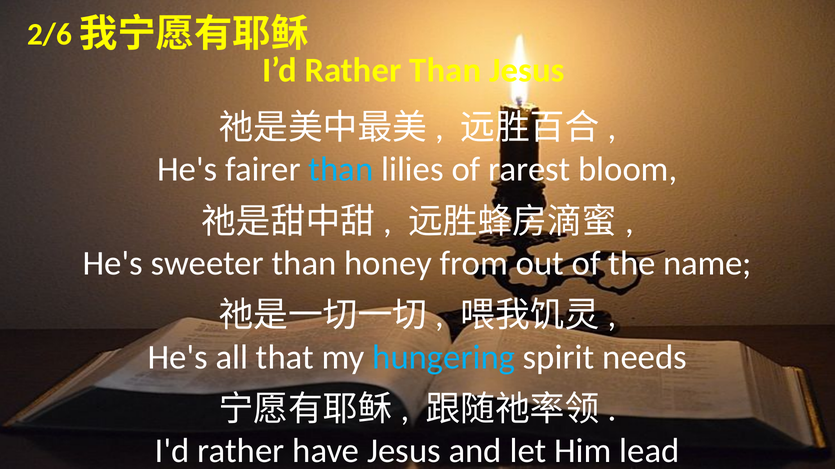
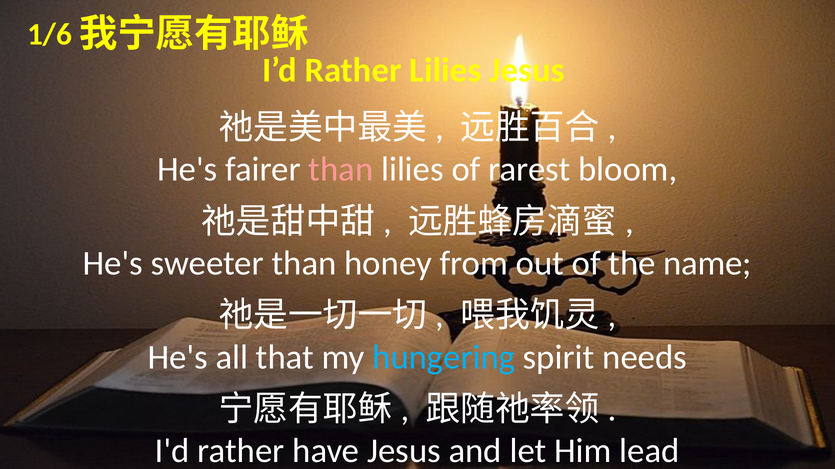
2/6: 2/6 -> 1/6
Rather Than: Than -> Lilies
than at (341, 170) colour: light blue -> pink
